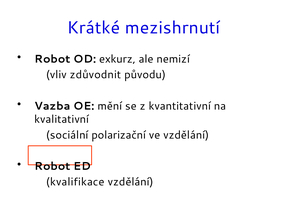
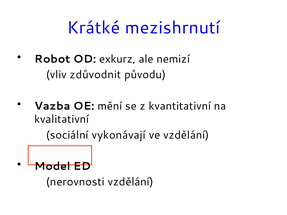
polarizační: polarizační -> vykonávají
Robot at (52, 166): Robot -> Model
kvalifikace: kvalifikace -> nerovnosti
